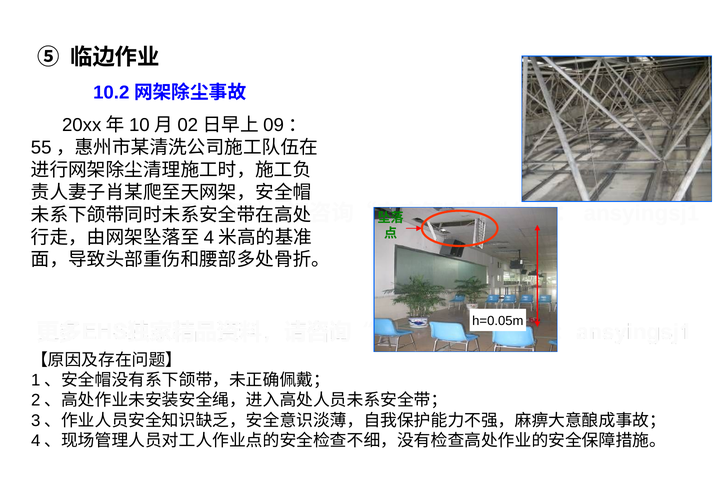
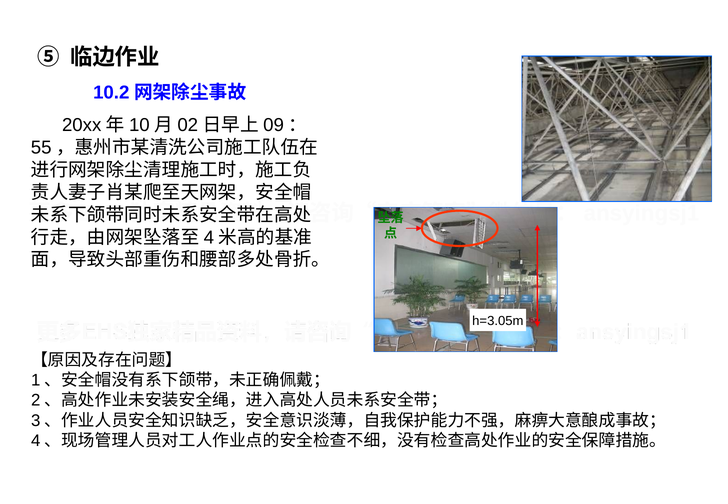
h=0.05m: h=0.05m -> h=3.05m
